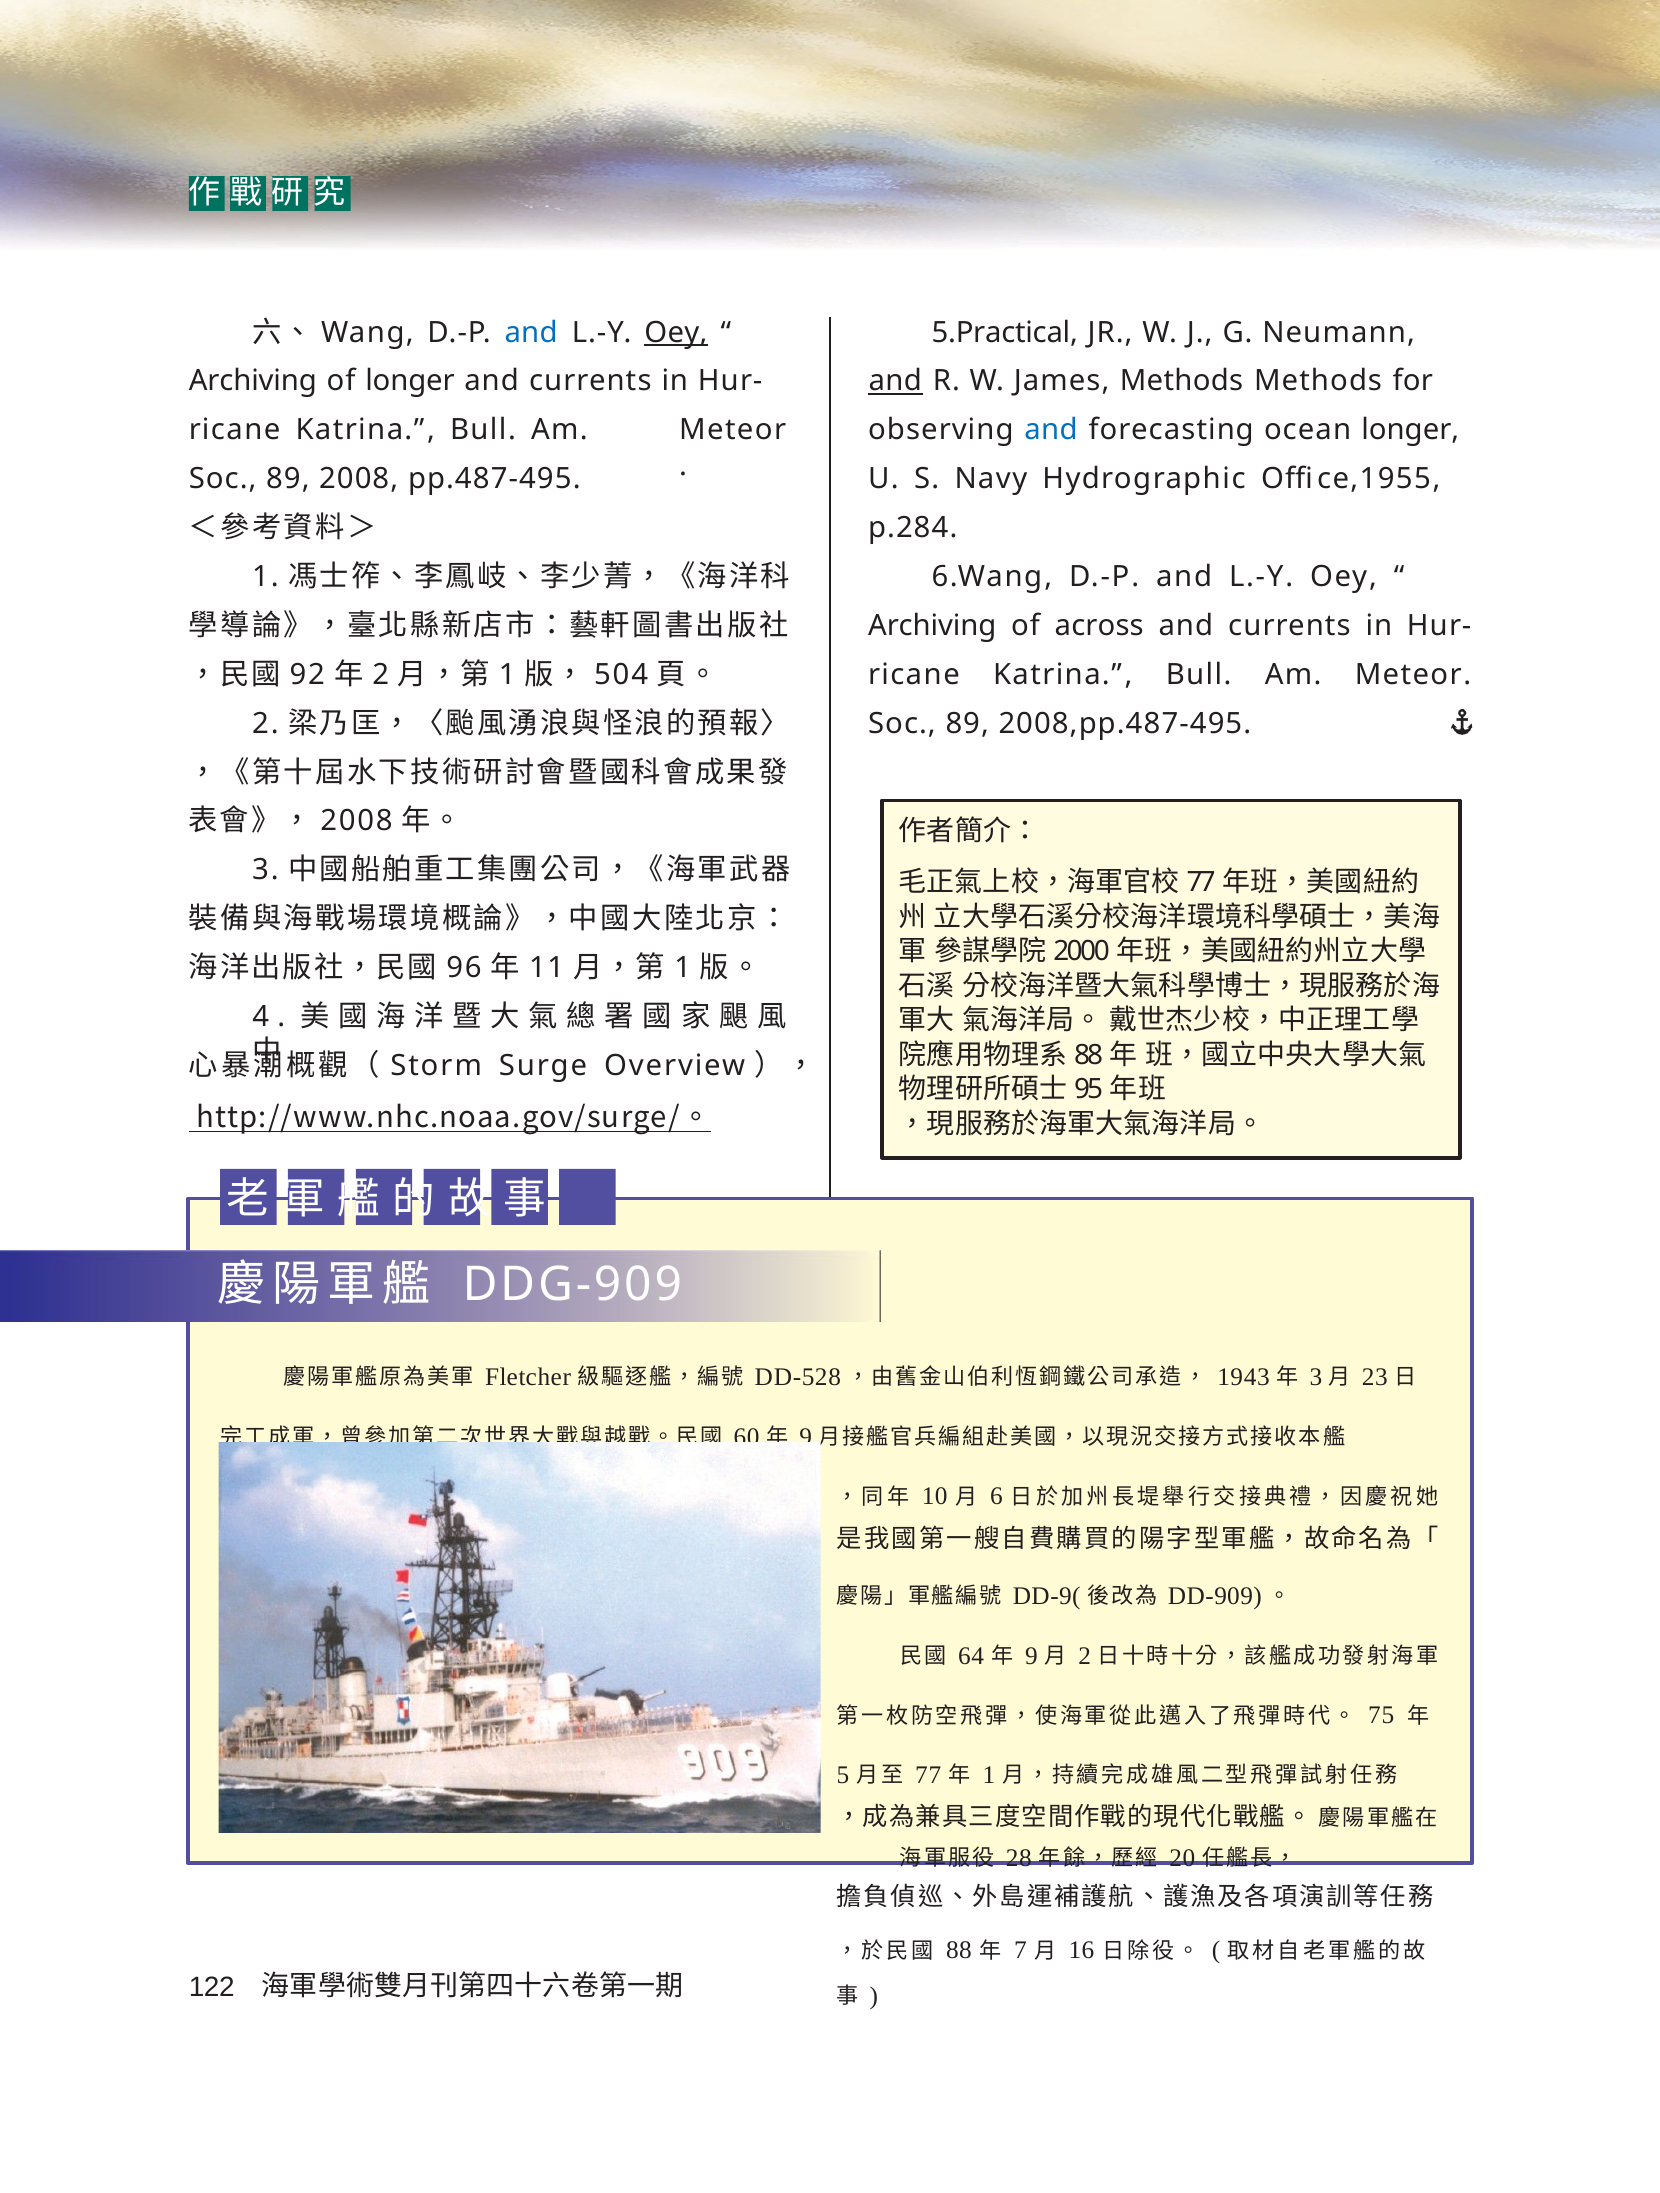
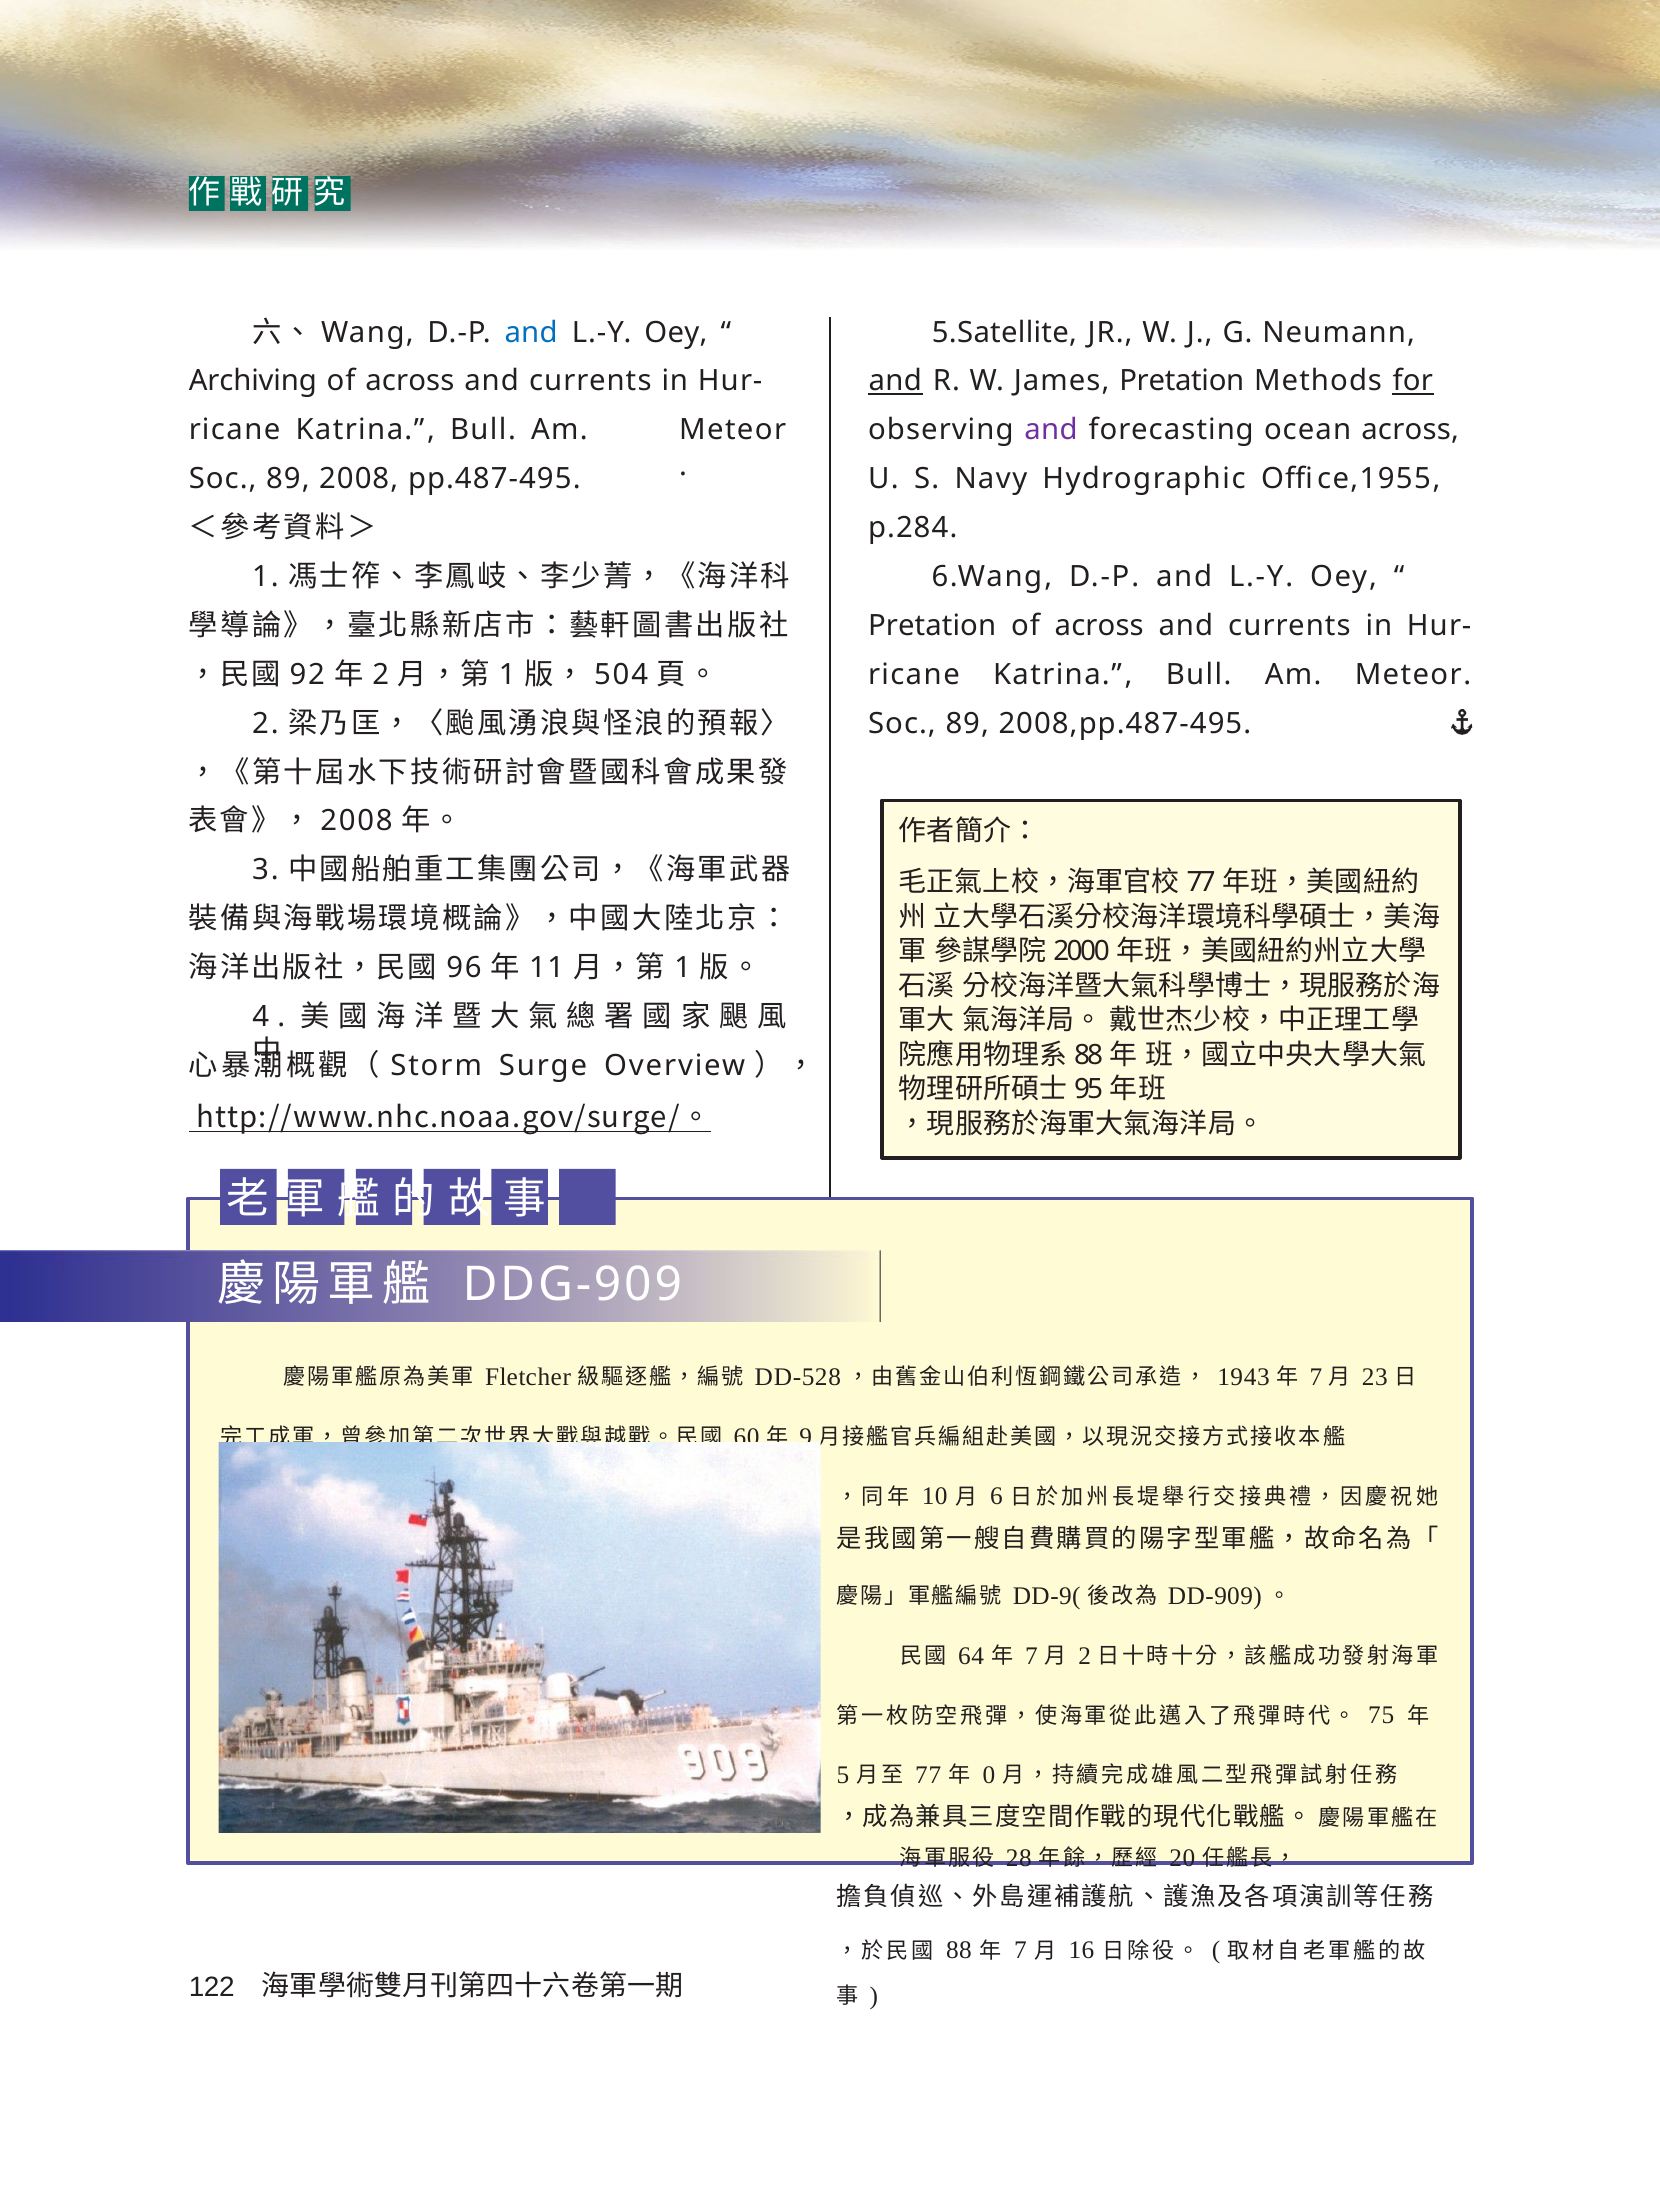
Oey at (676, 332) underline: present -> none
5.Practical: 5.Practical -> 5.Satellite
longer at (410, 381): longer -> across
James Methods: Methods -> Pretation
for underline: none -> present
and at (1051, 430) colour: blue -> purple
ocean longer: longer -> across
Archiving at (932, 626): Archiving -> Pretation
3 at (1316, 1377): 3 -> 7
9 at (1031, 1656): 9 -> 7
1 at (989, 1775): 1 -> 0
